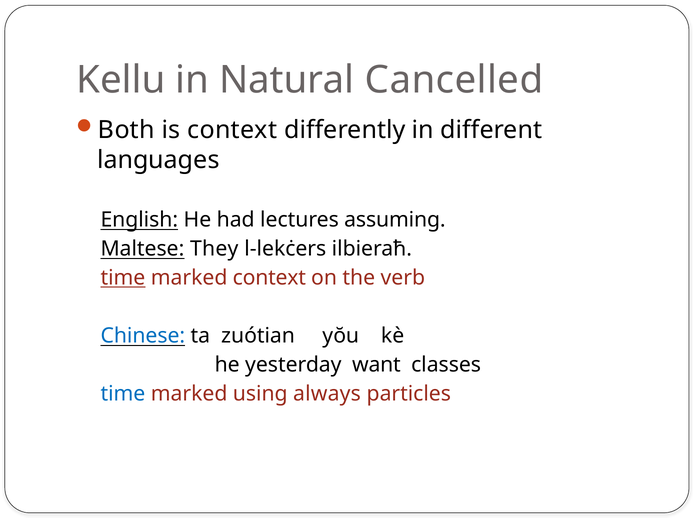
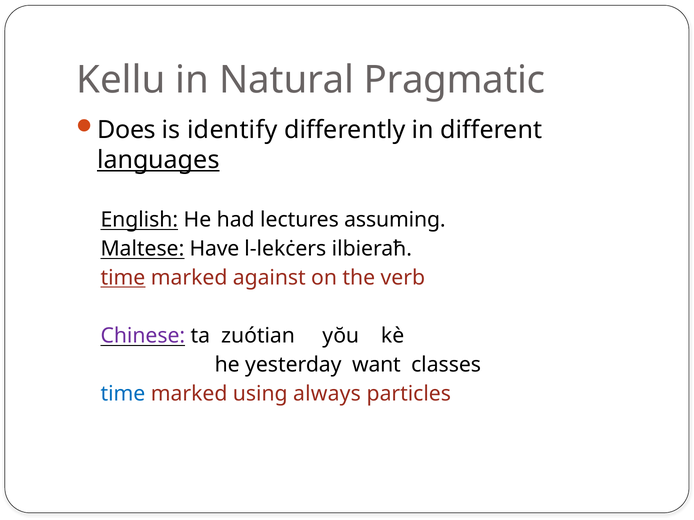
Cancelled: Cancelled -> Pragmatic
Both: Both -> Does
is context: context -> identify
languages underline: none -> present
They: They -> Have
marked context: context -> against
Chinese colour: blue -> purple
